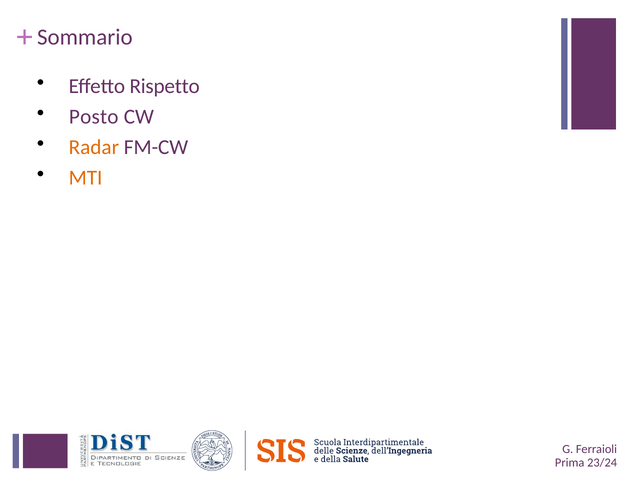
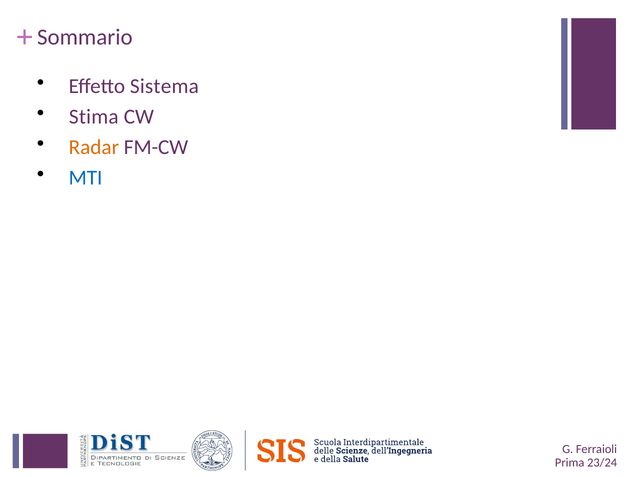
Rispetto: Rispetto -> Sistema
Posto: Posto -> Stima
MTI colour: orange -> blue
